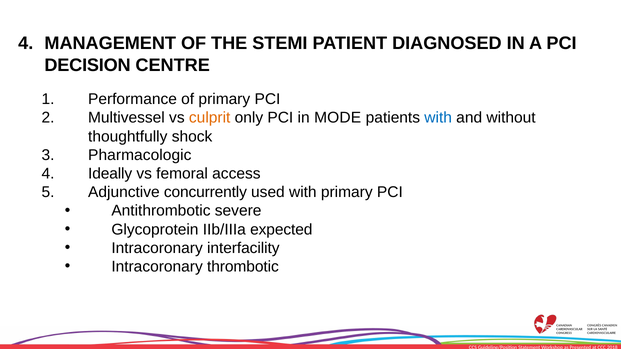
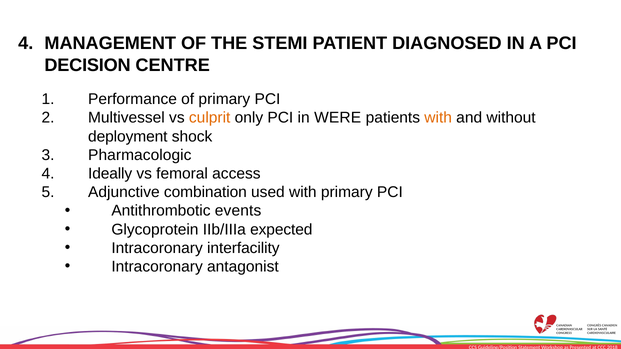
MODE: MODE -> WERE
with at (438, 118) colour: blue -> orange
thoughtfully: thoughtfully -> deployment
concurrently: concurrently -> combination
severe: severe -> events
thrombotic: thrombotic -> antagonist
